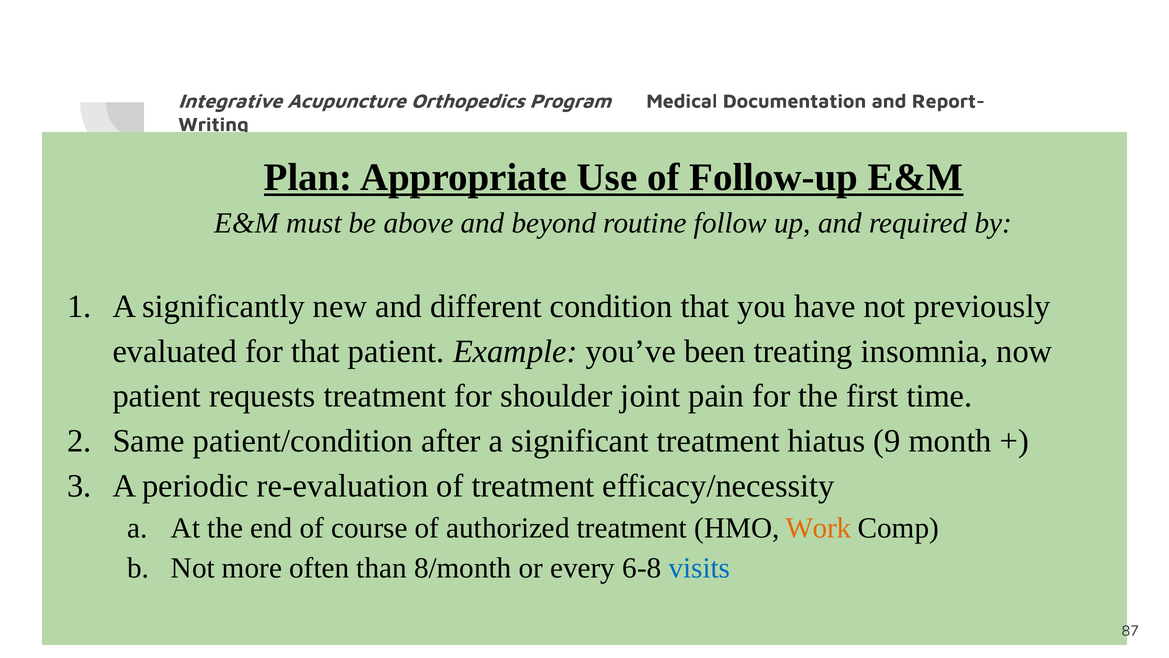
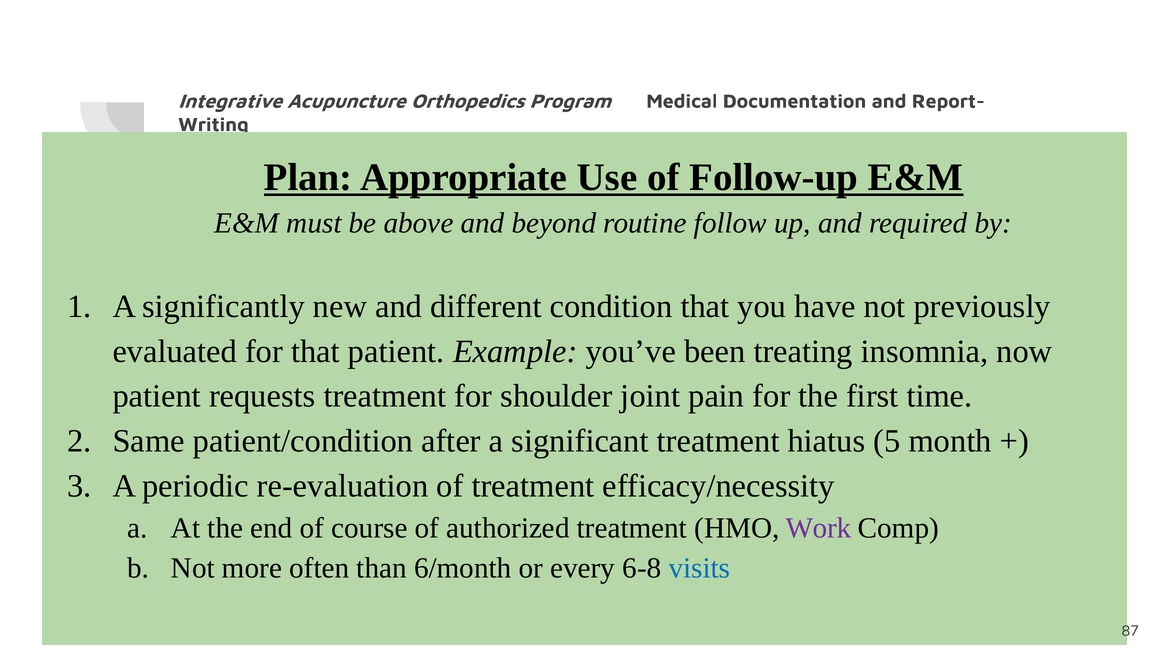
9: 9 -> 5
Work colour: orange -> purple
8/month: 8/month -> 6/month
